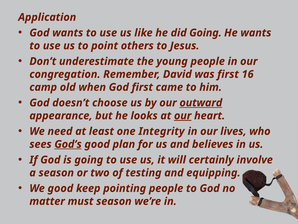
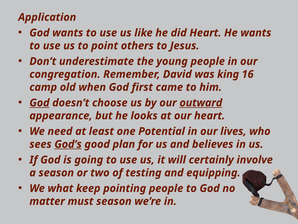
did Going: Going -> Heart
was first: first -> king
God at (39, 103) underline: none -> present
our at (183, 115) underline: present -> none
Integrity: Integrity -> Potential
We good: good -> what
